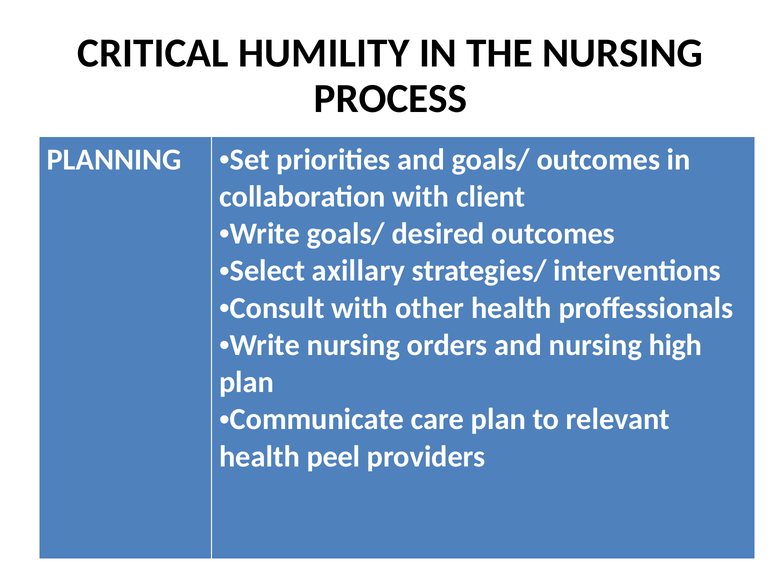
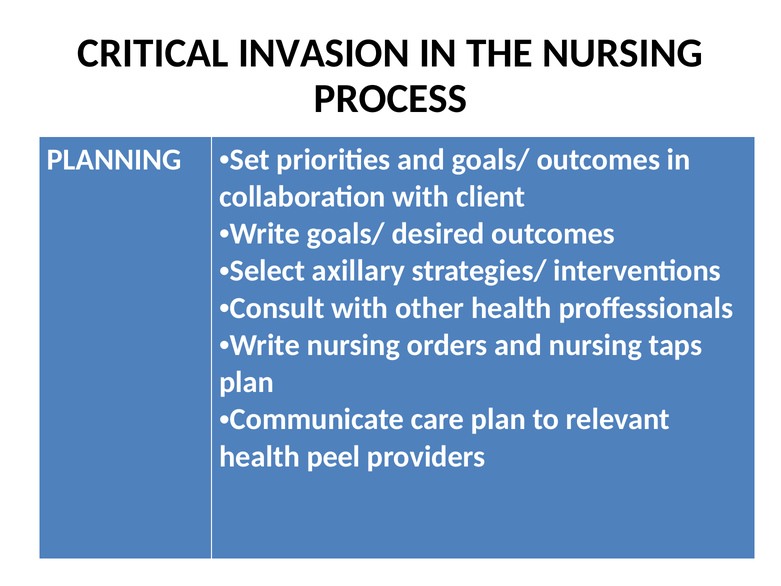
HUMILITY: HUMILITY -> INVASION
high: high -> taps
